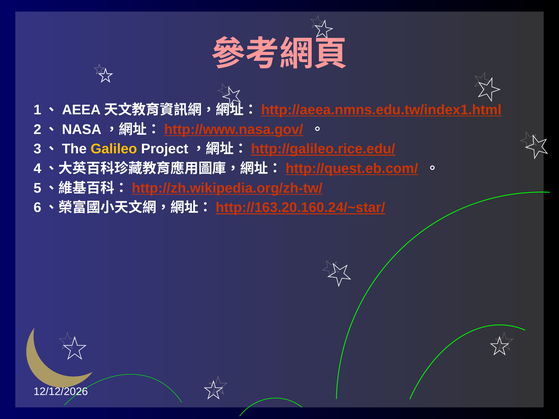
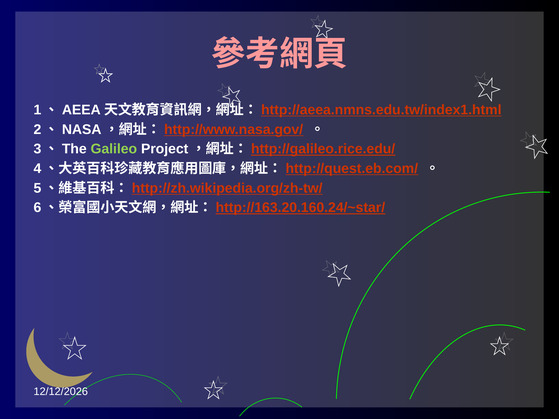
Galileo colour: yellow -> light green
